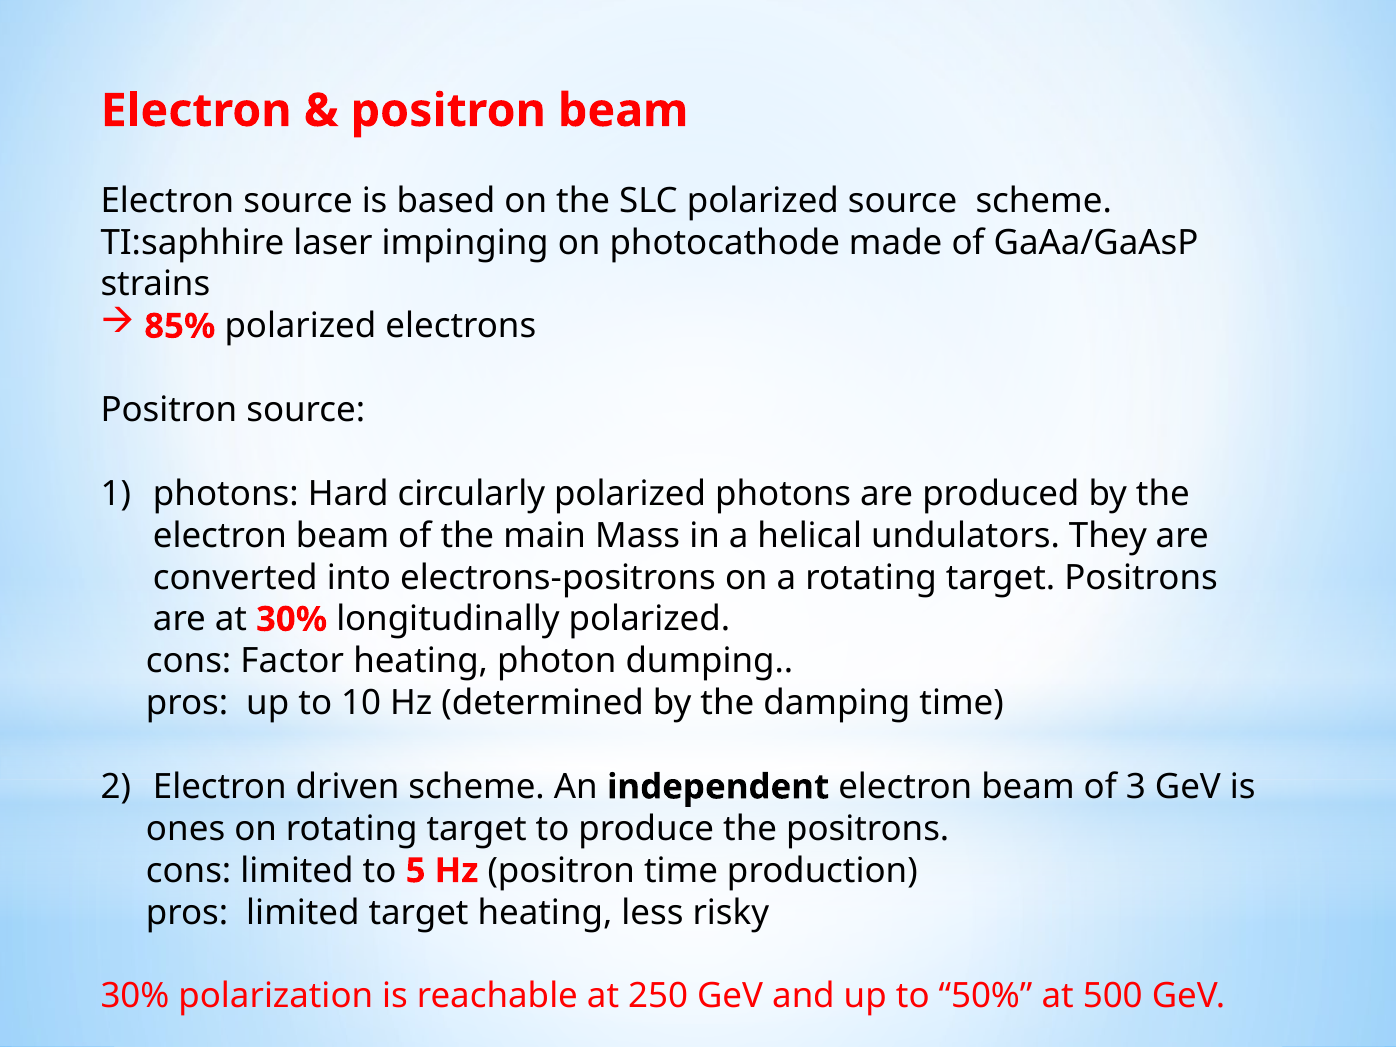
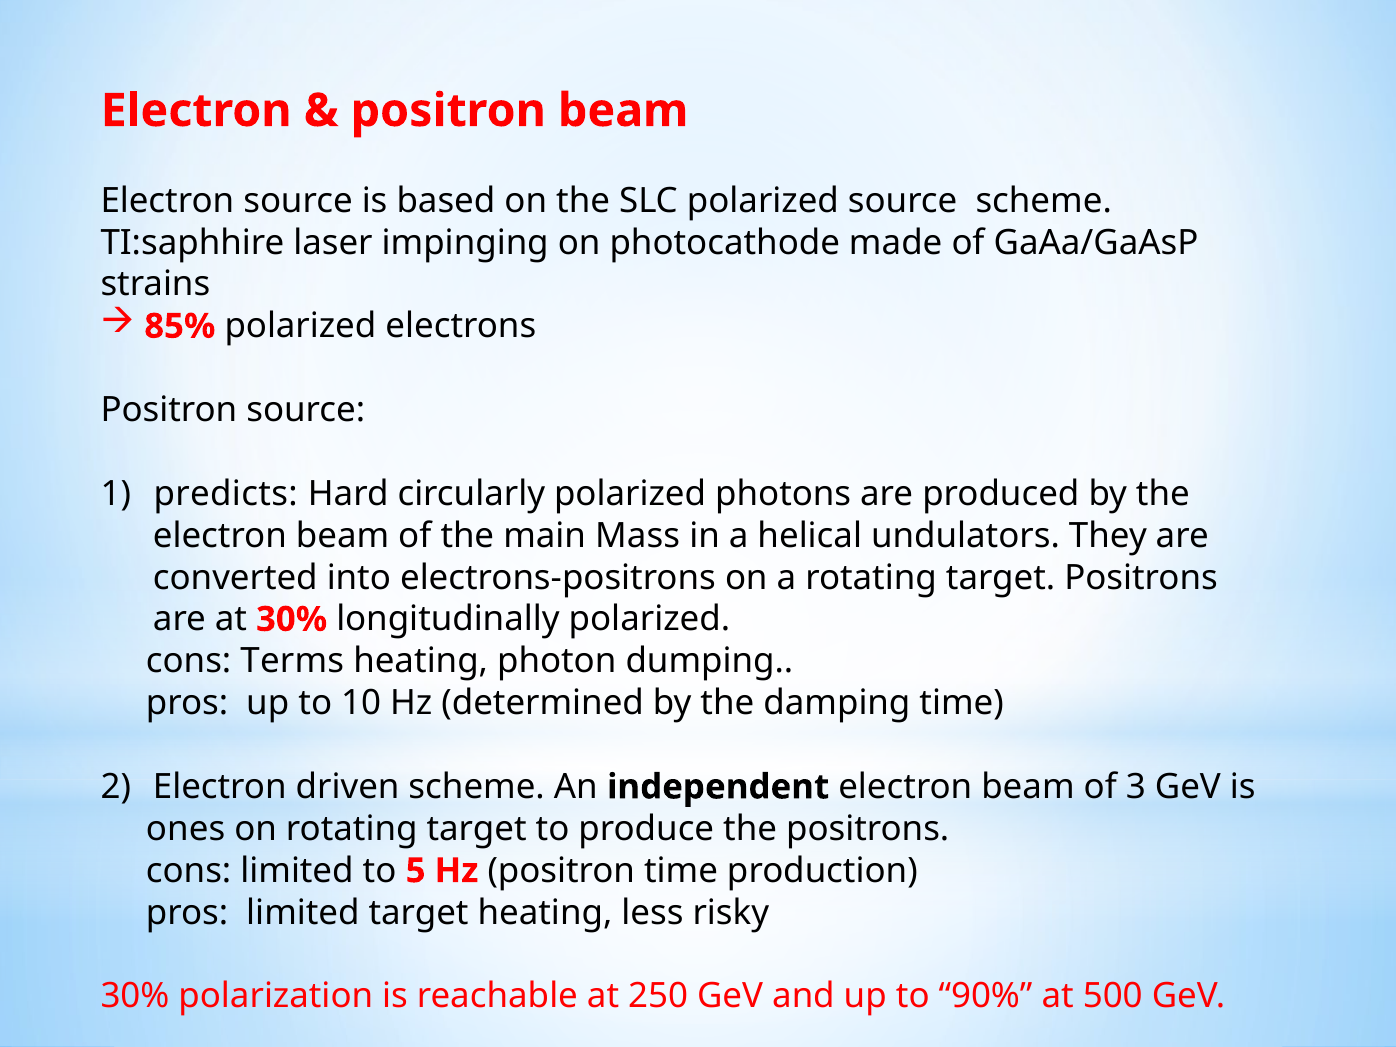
photons at (226, 494): photons -> predicts
Factor: Factor -> Terms
50%: 50% -> 90%
